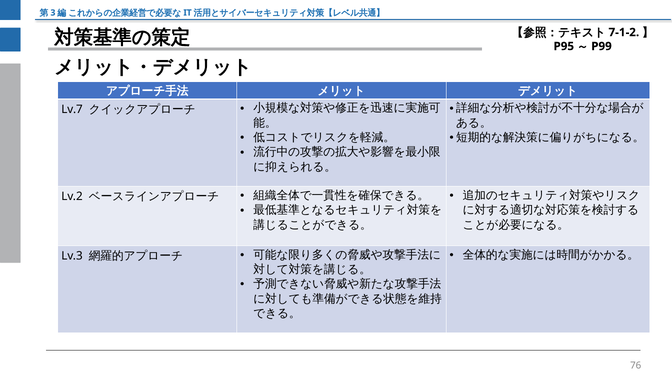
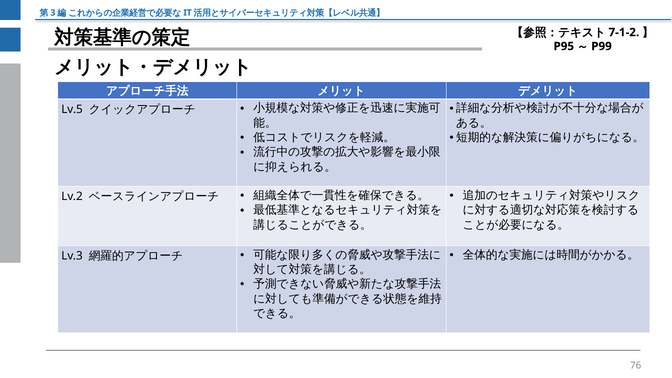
Lv.7: Lv.7 -> Lv.5
